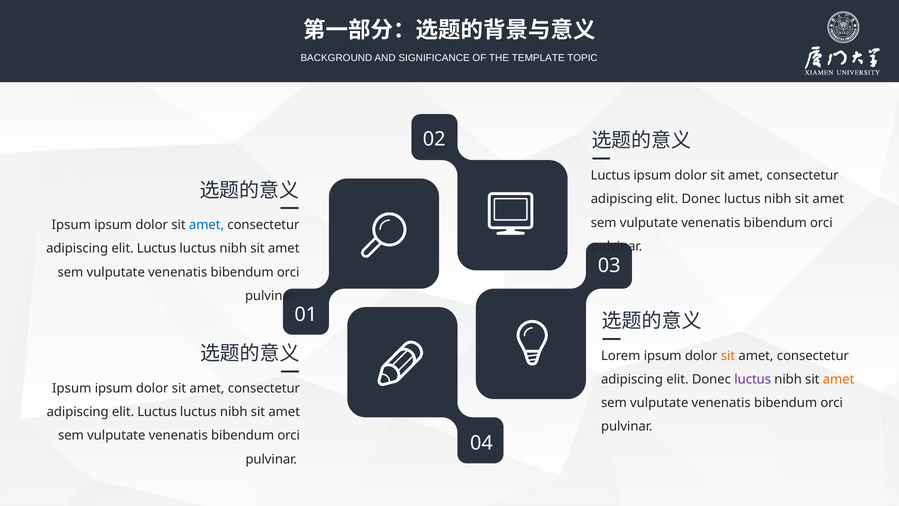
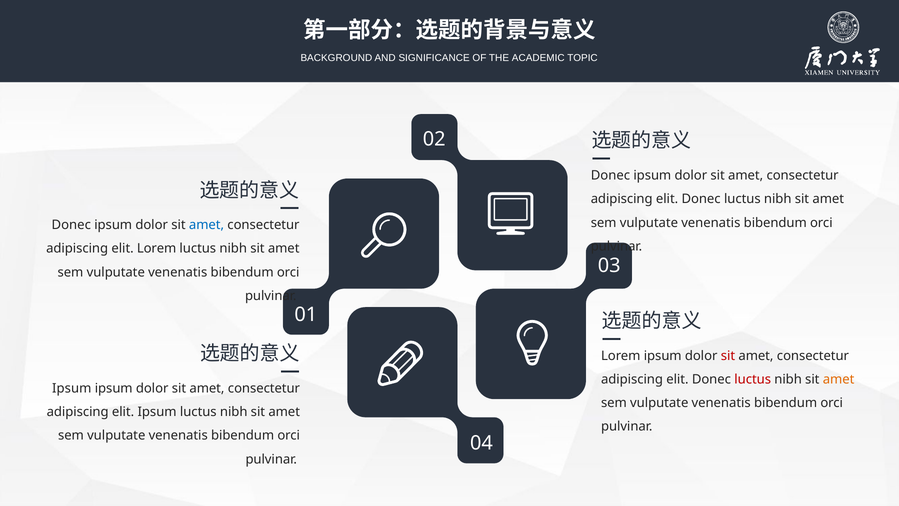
TEMPLATE: TEMPLATE -> ACADEMIC
Luctus at (610, 175): Luctus -> Donec
Ipsum at (71, 225): Ipsum -> Donec
Luctus at (157, 248): Luctus -> Lorem
sit at (728, 356) colour: orange -> red
luctus at (753, 379) colour: purple -> red
Luctus at (157, 412): Luctus -> Ipsum
